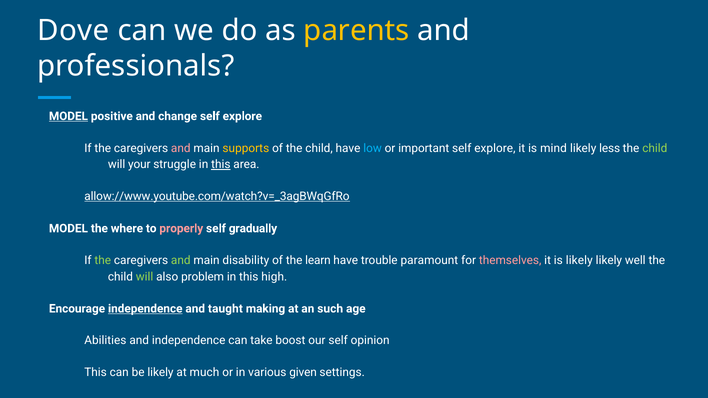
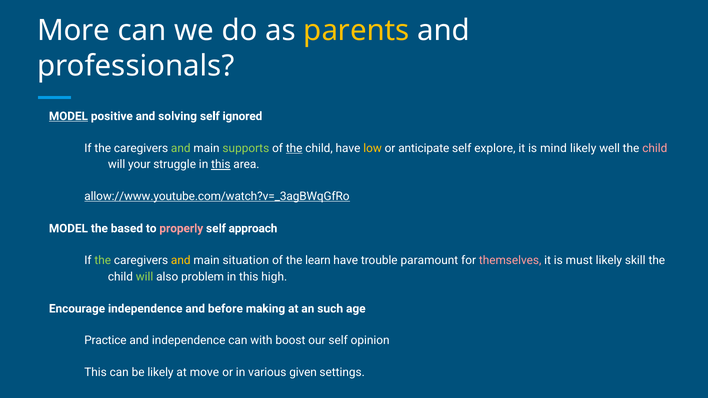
Dove: Dove -> More
and change: change -> solving
explore at (242, 116): explore -> ignored
and at (181, 148) colour: pink -> light green
supports colour: yellow -> light green
the at (294, 148) underline: none -> present
low colour: light blue -> yellow
important: important -> anticipate
less: less -> well
child at (655, 148) colour: light green -> pink
the where: where -> based
gradually: gradually -> approach
and at (181, 261) colour: light green -> yellow
disability: disability -> situation
is likely: likely -> must
well: well -> skill
independence at (145, 309) underline: present -> none
taught: taught -> before
Abilities: Abilities -> Practice
take: take -> with
much: much -> move
